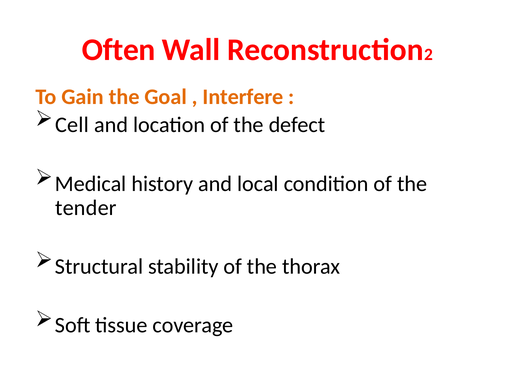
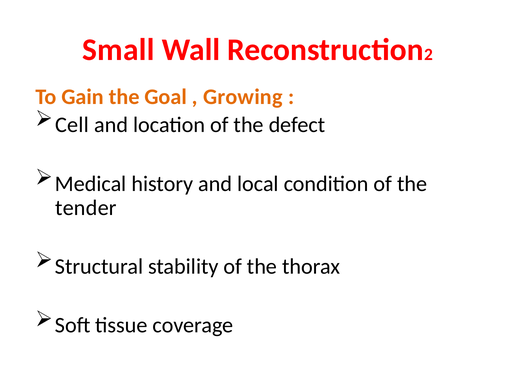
Often: Often -> Small
Interfere: Interfere -> Growing
